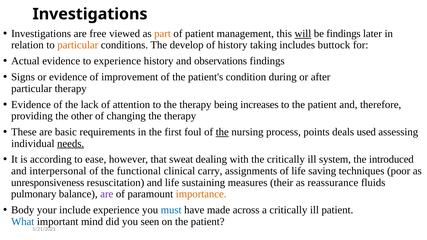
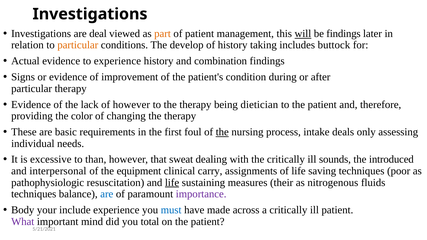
free: free -> deal
observations: observations -> combination
of attention: attention -> however
increases: increases -> dietician
other: other -> color
points: points -> intake
used: used -> only
needs underline: present -> none
according: according -> excessive
ease: ease -> than
system: system -> sounds
functional: functional -> equipment
unresponsiveness: unresponsiveness -> pathophysiologic
life at (172, 183) underline: none -> present
reassurance: reassurance -> nitrogenous
pulmonary at (34, 194): pulmonary -> techniques
are at (107, 194) colour: purple -> blue
importance colour: orange -> purple
What colour: blue -> purple
seen: seen -> total
